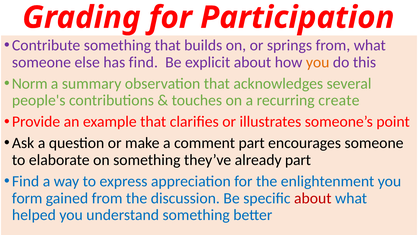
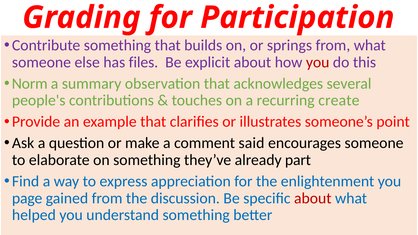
has find: find -> files
you at (318, 62) colour: orange -> red
comment part: part -> said
form: form -> page
